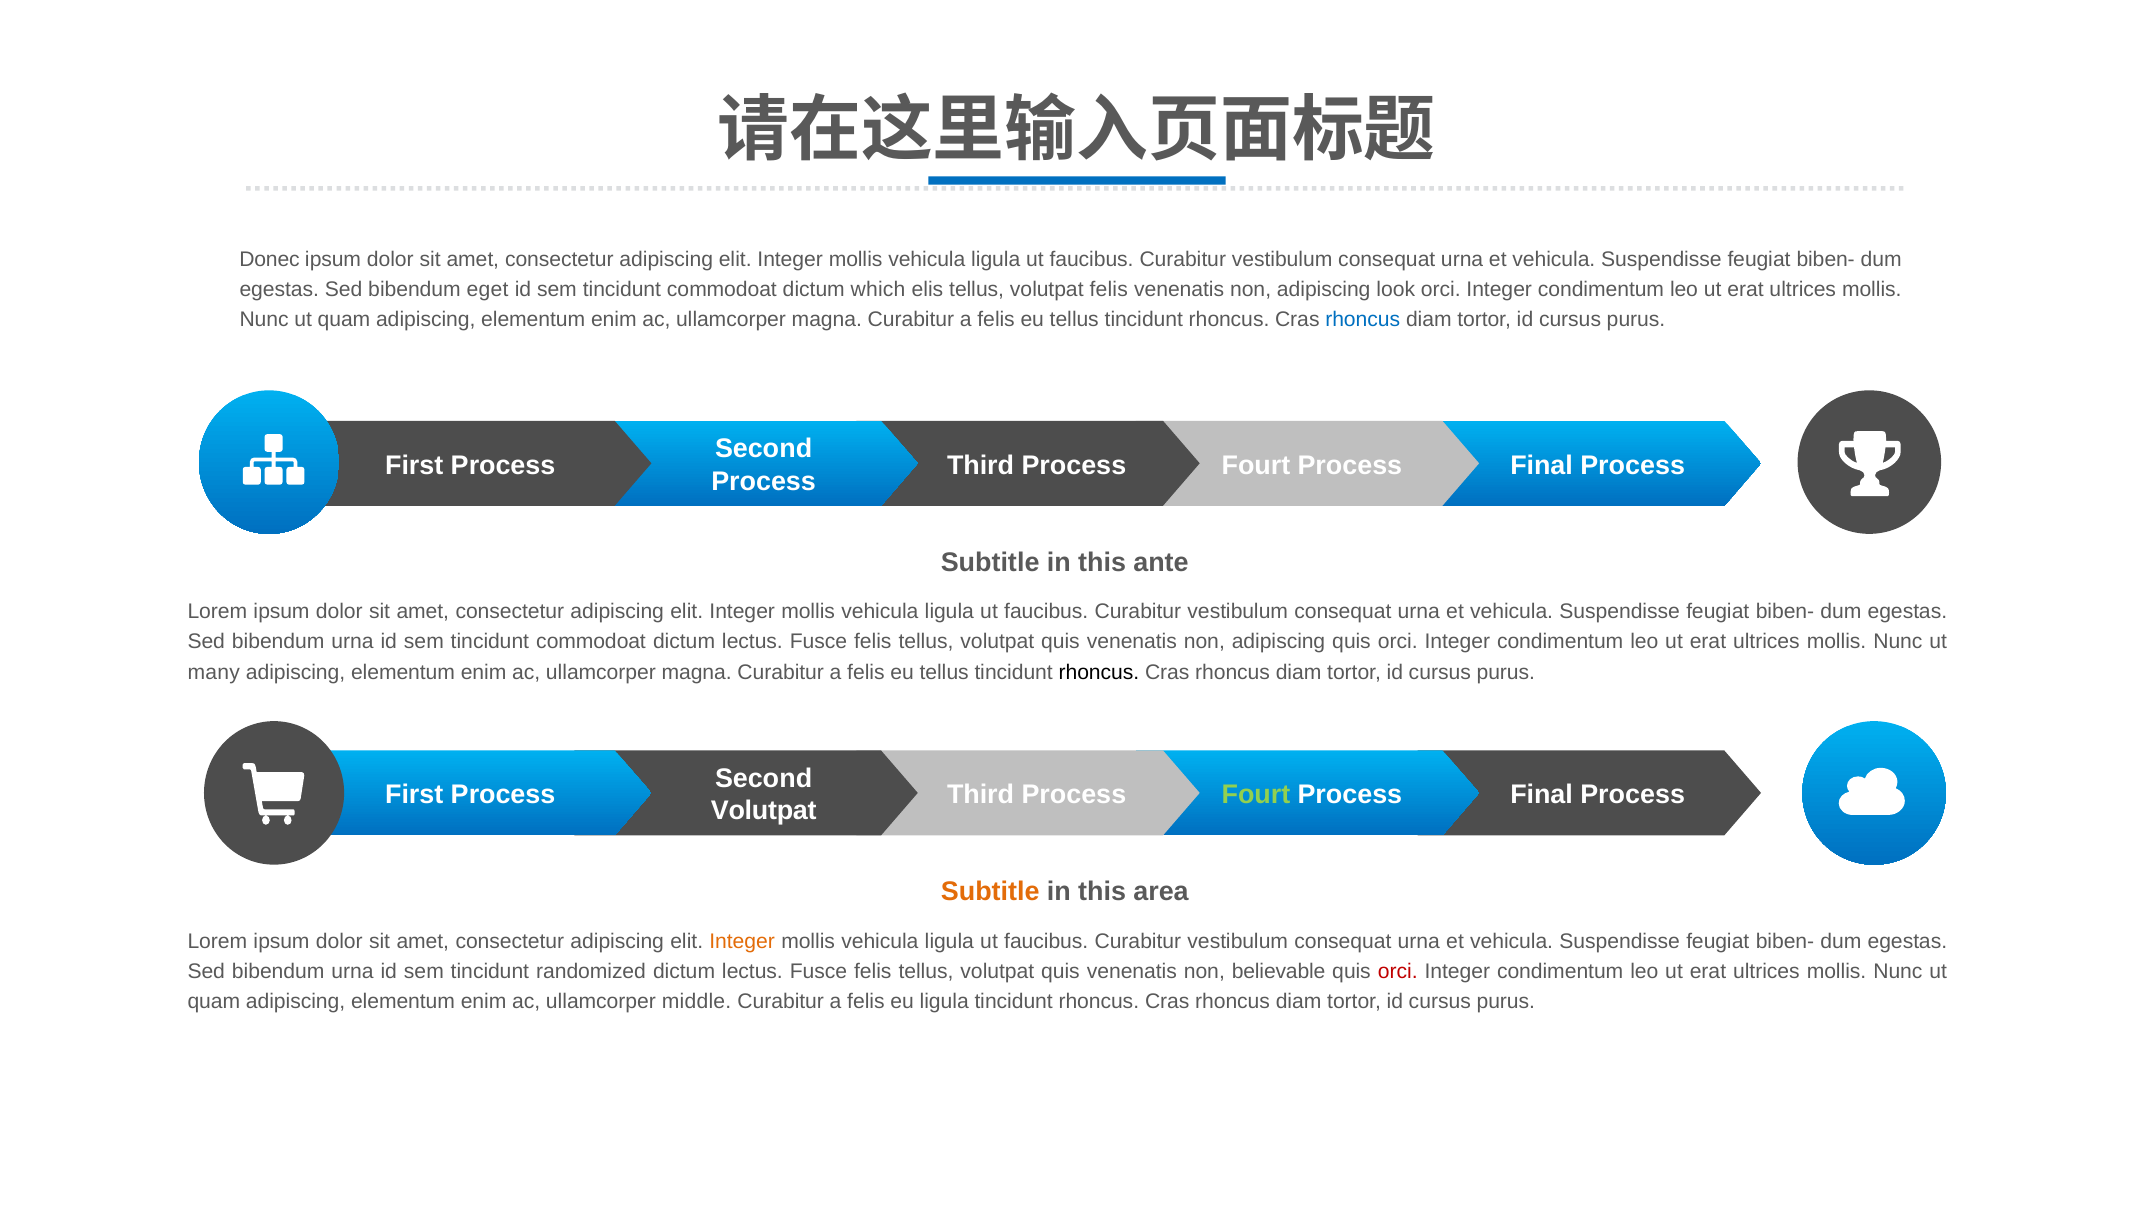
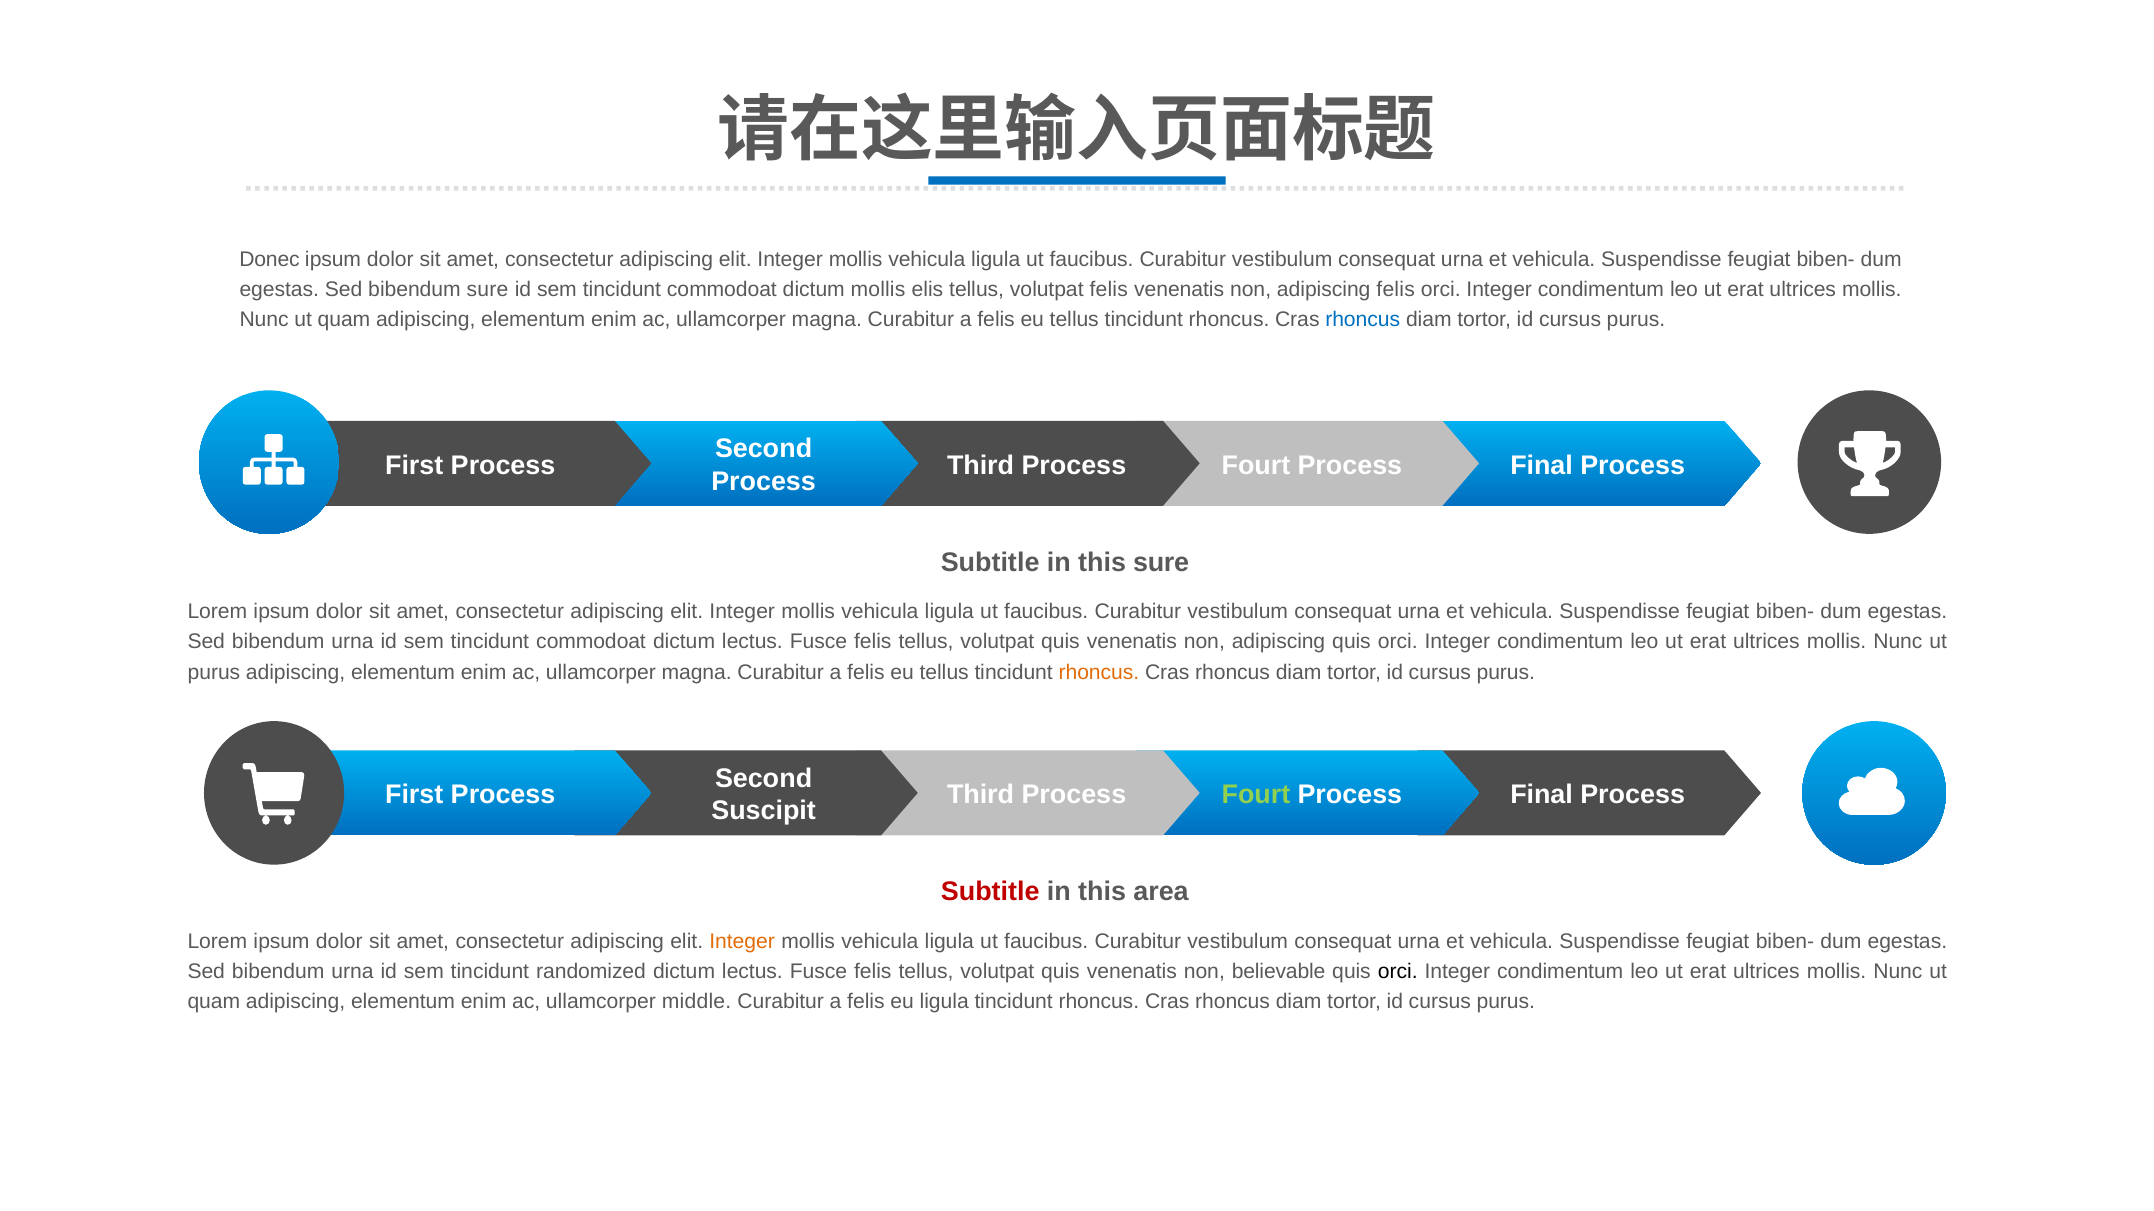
bibendum eget: eget -> sure
dictum which: which -> mollis
adipiscing look: look -> felis
this ante: ante -> sure
many at (214, 672): many -> purus
rhoncus at (1099, 672) colour: black -> orange
Volutpat at (764, 811): Volutpat -> Suscipit
Subtitle at (990, 892) colour: orange -> red
orci at (1398, 972) colour: red -> black
